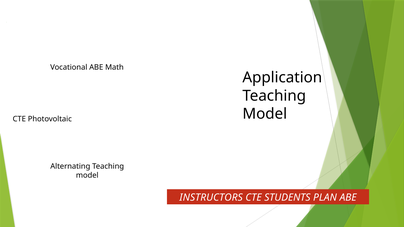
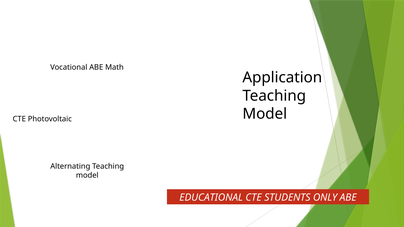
INSTRUCTORS: INSTRUCTORS -> EDUCATIONAL
PLAN: PLAN -> ONLY
